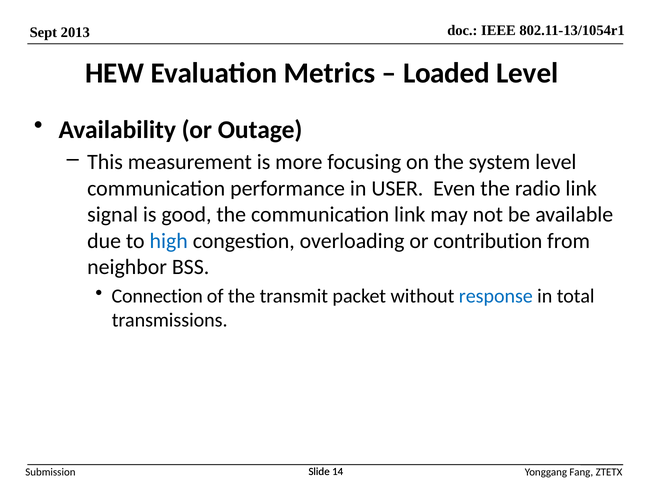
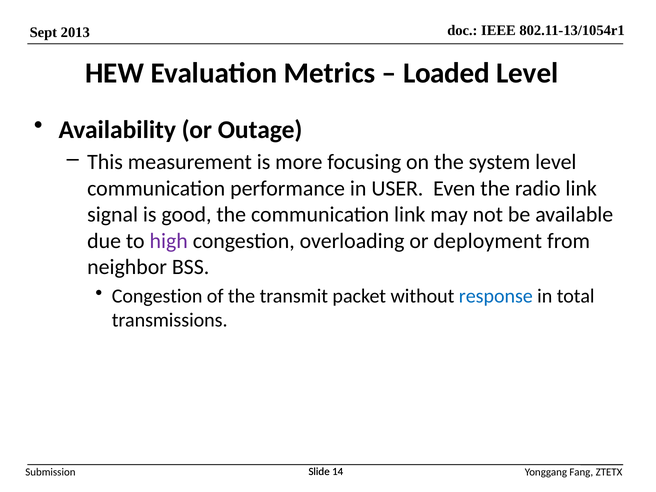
high colour: blue -> purple
contribution: contribution -> deployment
Connection at (157, 296): Connection -> Congestion
